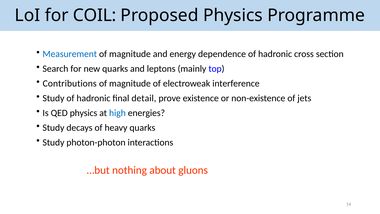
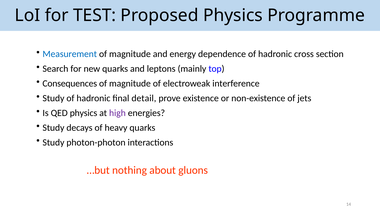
COIL: COIL -> TEST
Contributions: Contributions -> Consequences
high colour: blue -> purple
